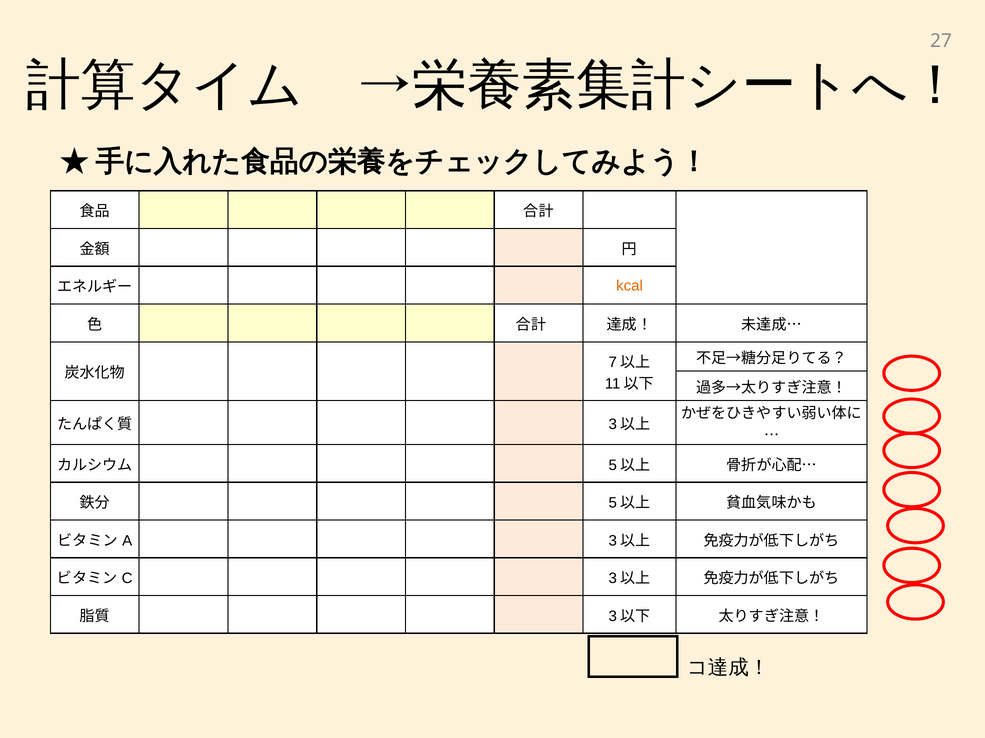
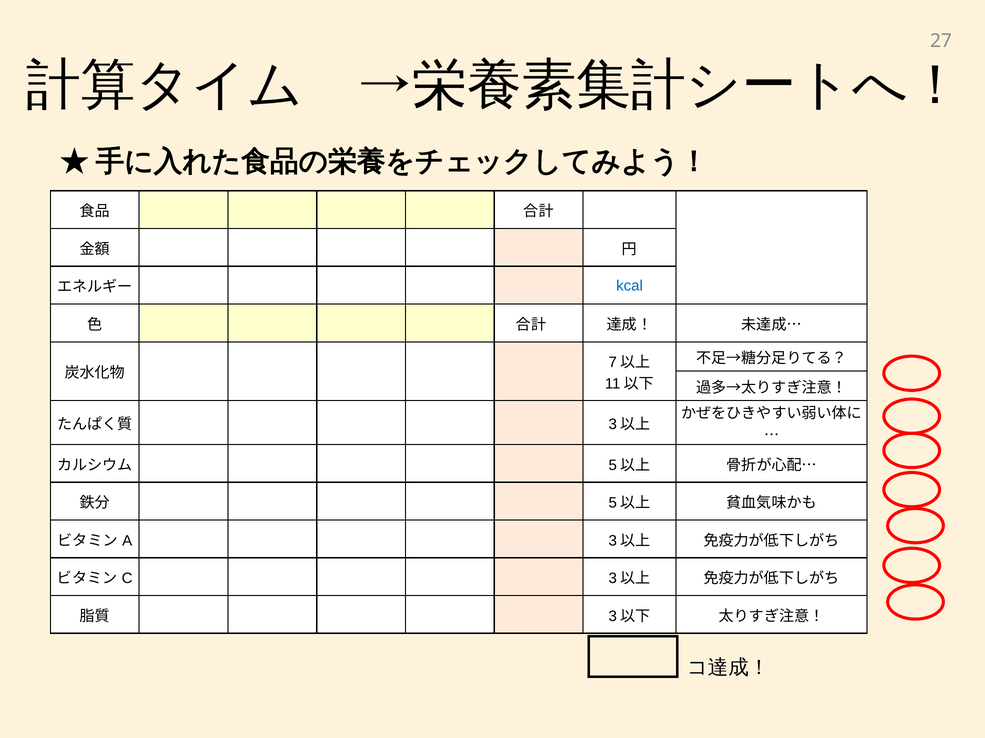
kcal colour: orange -> blue
